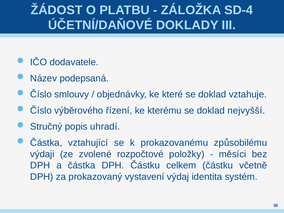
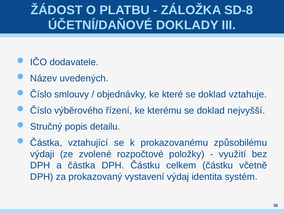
SD-4: SD-4 -> SD-8
podepsaná: podepsaná -> uvedených
uhradí: uhradí -> detailu
měsíci: měsíci -> využití
